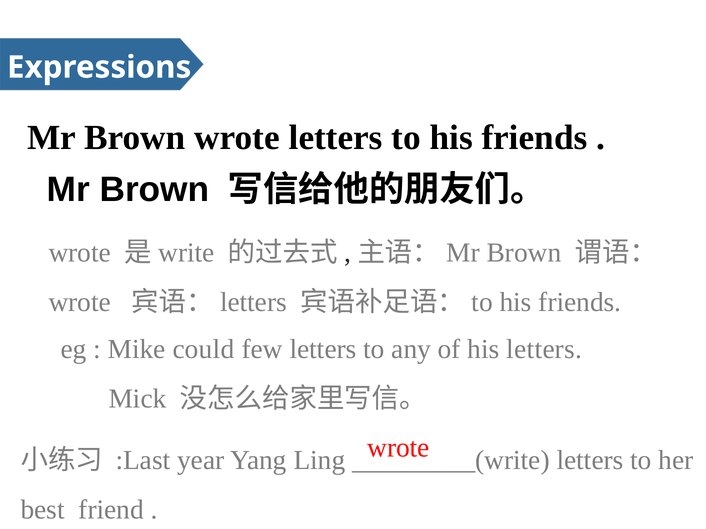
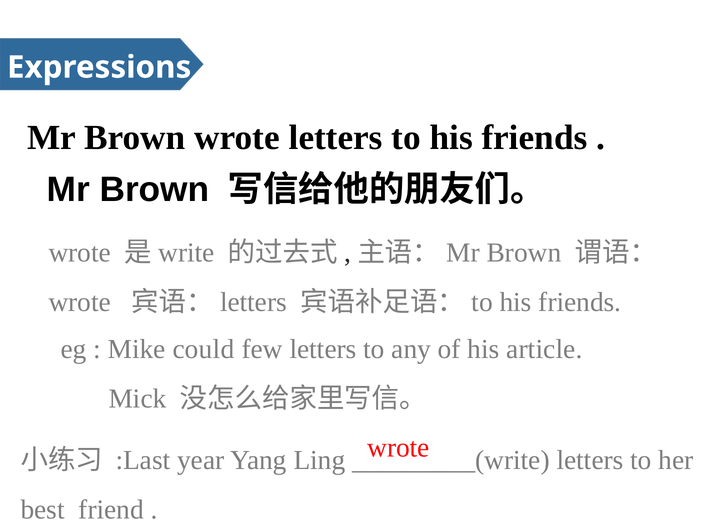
his letters: letters -> article
